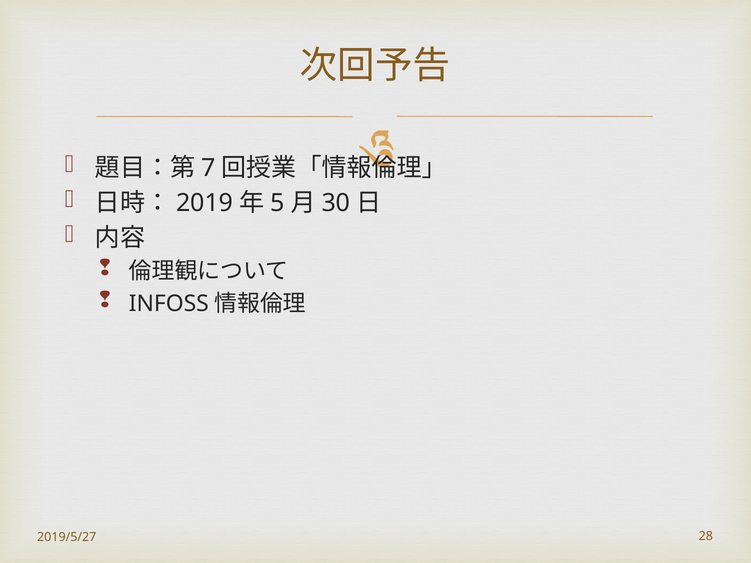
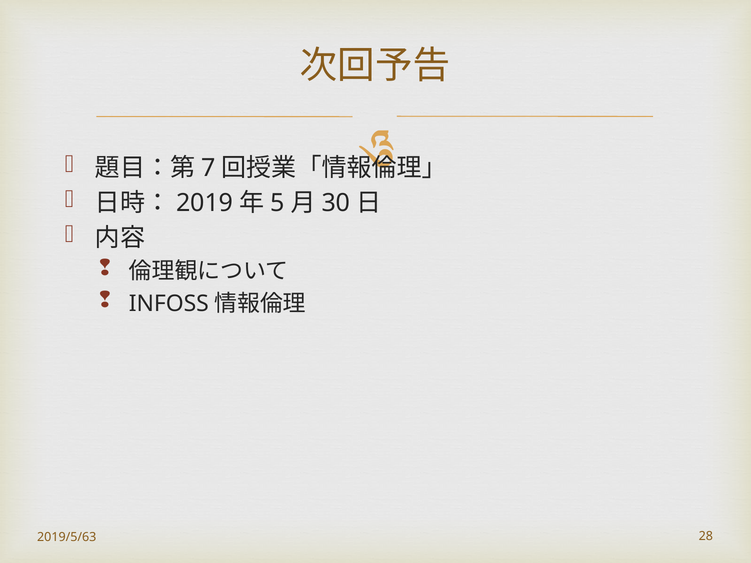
2019/5/27: 2019/5/27 -> 2019/5/63
